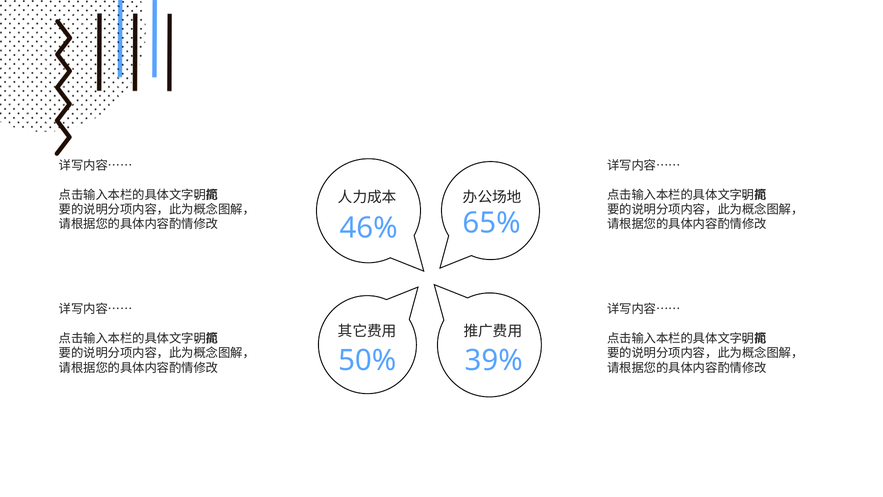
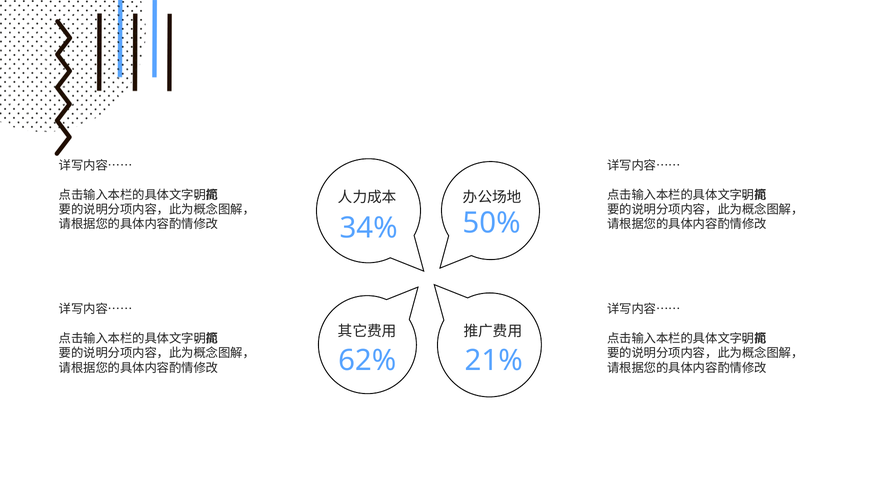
65%: 65% -> 50%
46%: 46% -> 34%
50%: 50% -> 62%
39%: 39% -> 21%
